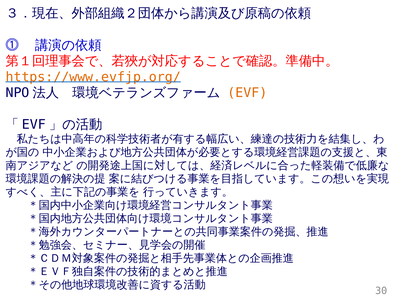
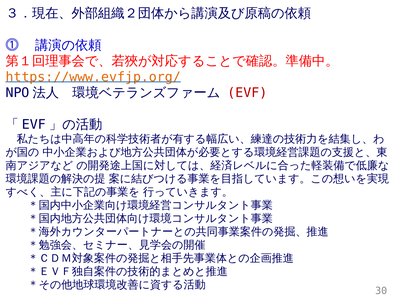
EVF colour: orange -> red
